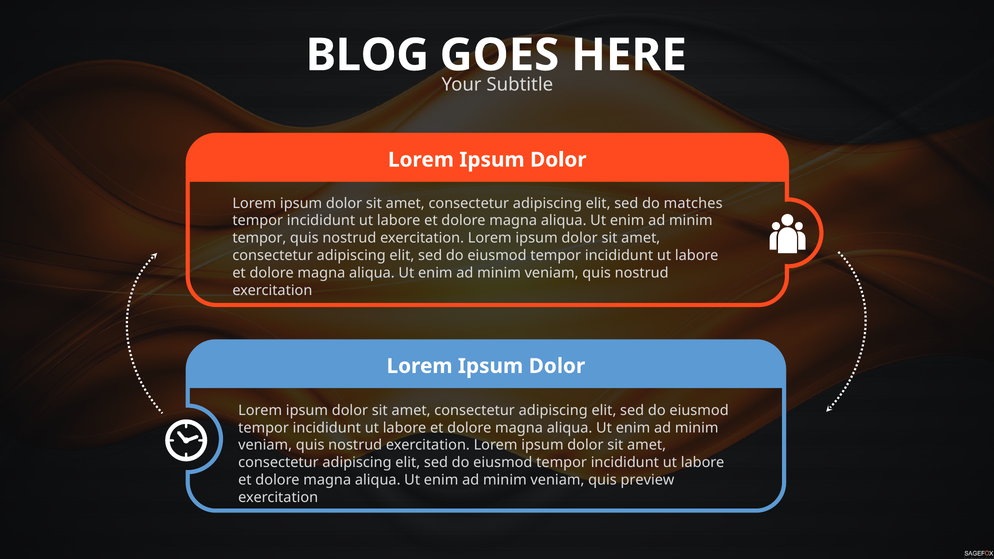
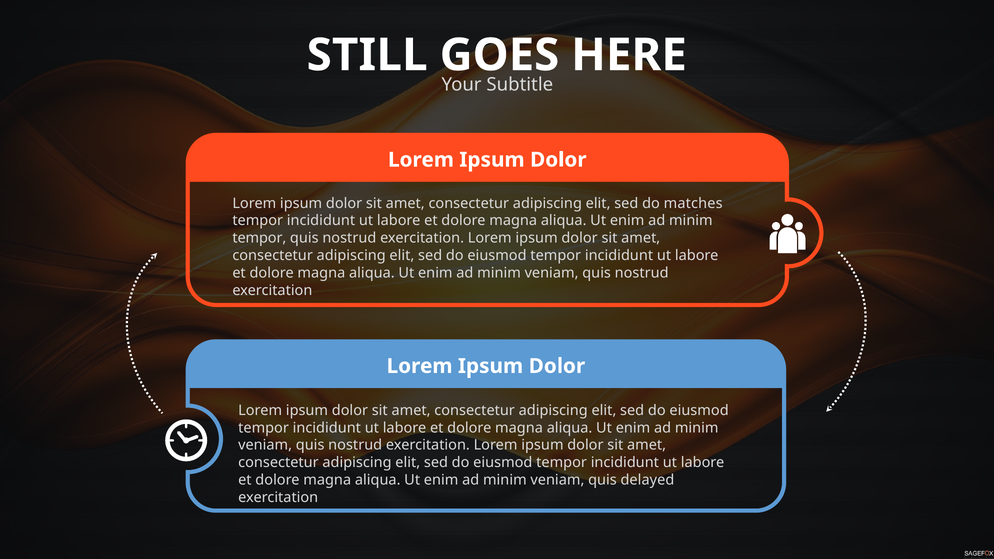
BLOG: BLOG -> STILL
preview: preview -> delayed
